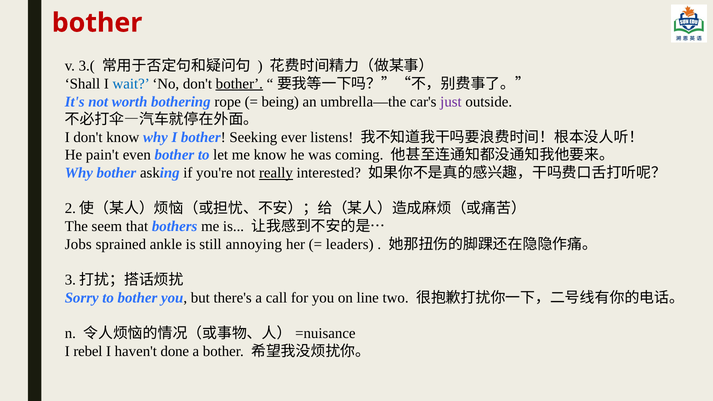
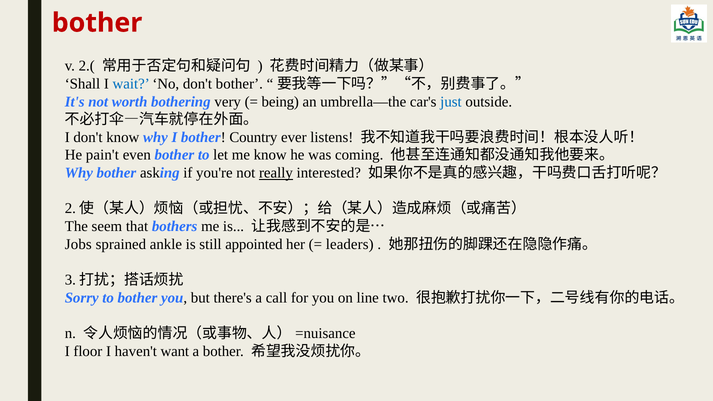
3.(: 3.( -> 2.(
bother at (239, 84) underline: present -> none
rope: rope -> very
just colour: purple -> blue
Seeking: Seeking -> Country
annoying: annoying -> appointed
rebel: rebel -> floor
done: done -> want
